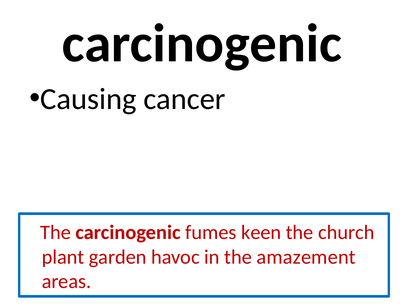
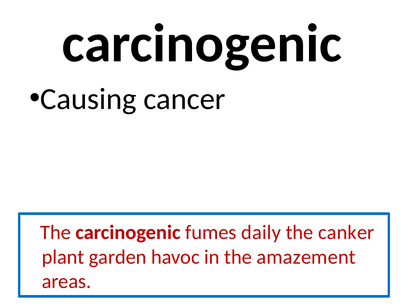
keen: keen -> daily
church: church -> canker
